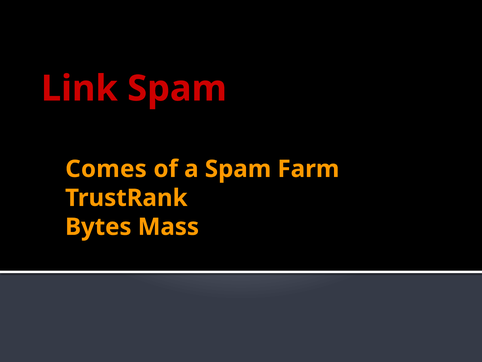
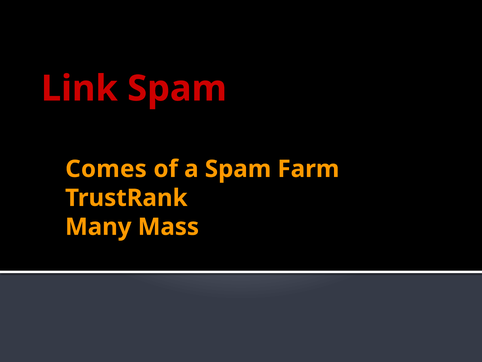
Bytes: Bytes -> Many
